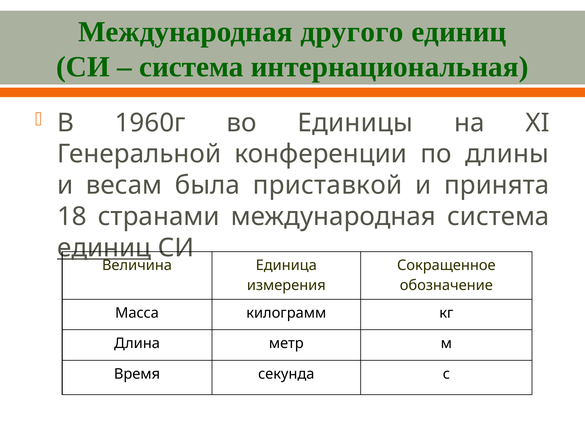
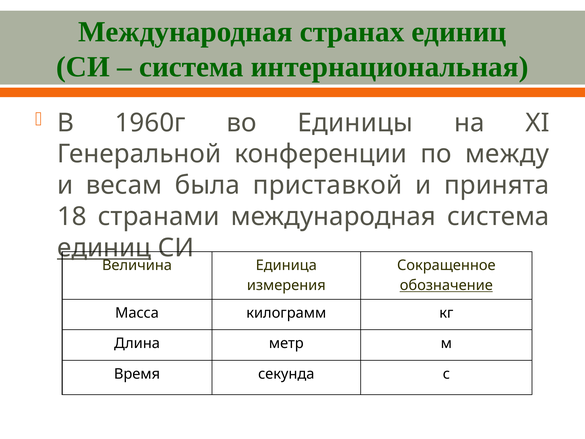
другого: другого -> странах
длины: длины -> между
обозначение underline: none -> present
